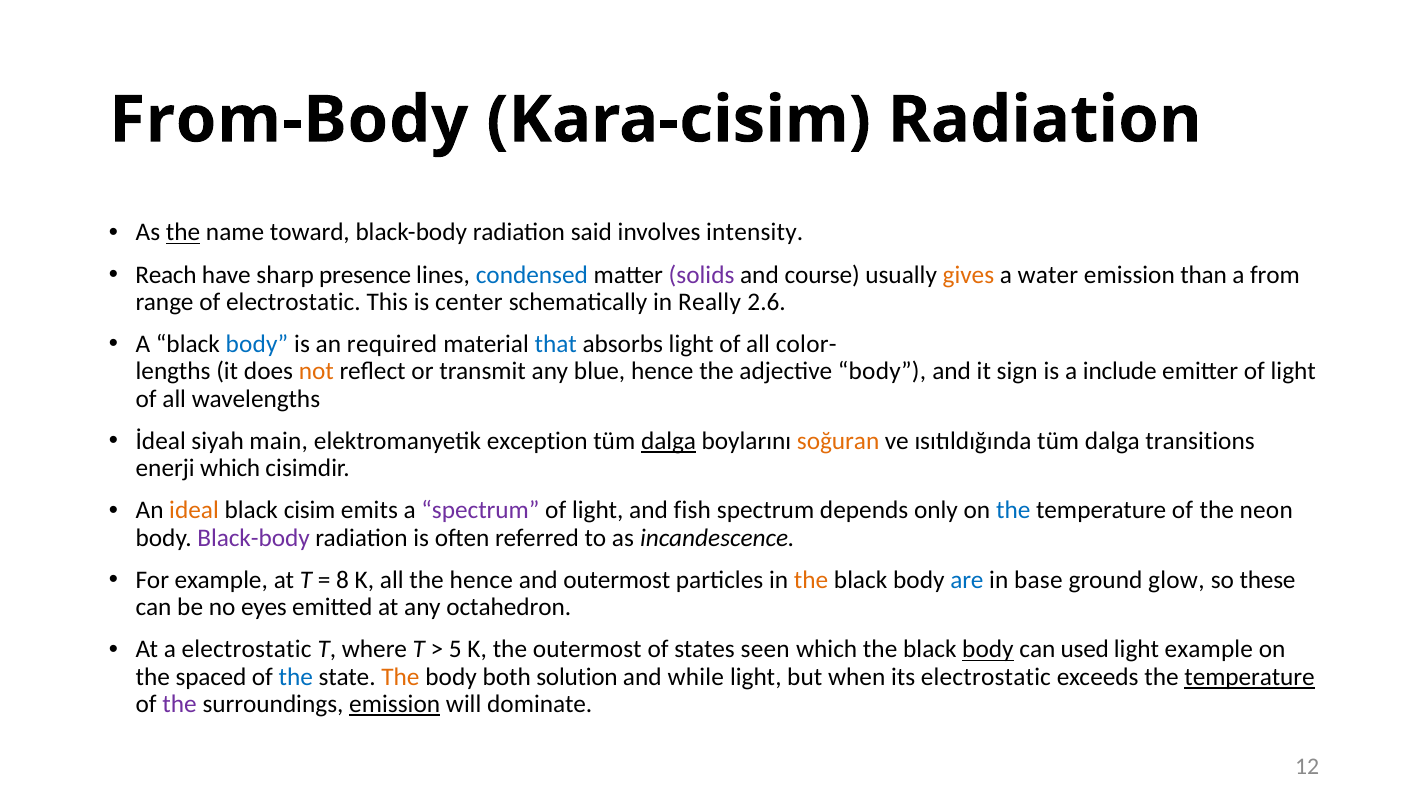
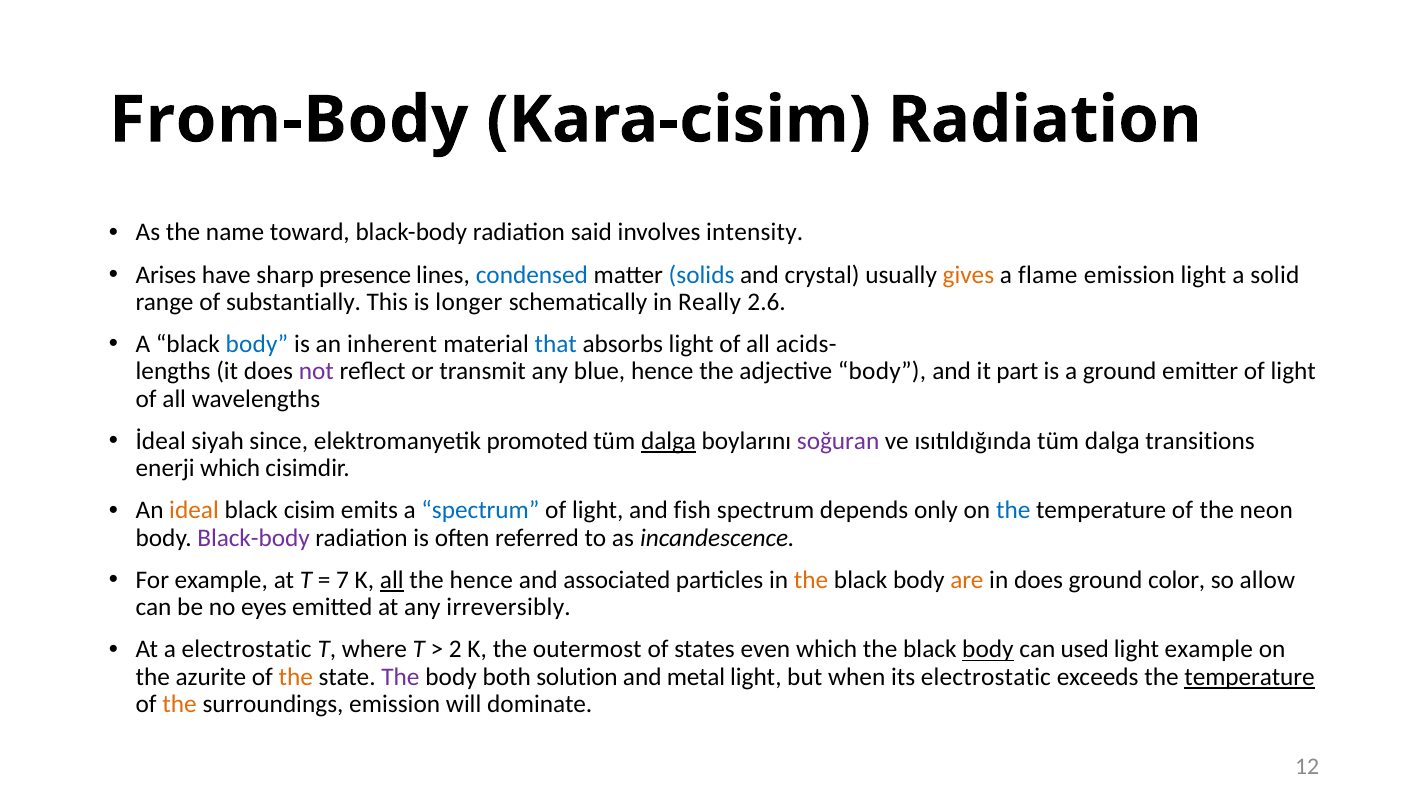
the at (183, 233) underline: present -> none
Reach: Reach -> Arises
solids colour: purple -> blue
course: course -> crystal
water: water -> flame
emission than: than -> light
from: from -> solid
of electrostatic: electrostatic -> substantially
center: center -> longer
required: required -> inherent
color-: color- -> acids-
not colour: orange -> purple
sign: sign -> part
a include: include -> ground
main: main -> since
exception: exception -> promoted
soğuran colour: orange -> purple
spectrum at (480, 511) colour: purple -> blue
8: 8 -> 7
all at (392, 580) underline: none -> present
and outermost: outermost -> associated
are colour: blue -> orange
in base: base -> does
glow: glow -> color
these: these -> allow
octahedron: octahedron -> irreversibly
5: 5 -> 2
seen: seen -> even
spaced: spaced -> azurite
the at (296, 677) colour: blue -> orange
The at (400, 677) colour: orange -> purple
while: while -> metal
the at (180, 704) colour: purple -> orange
emission at (395, 704) underline: present -> none
